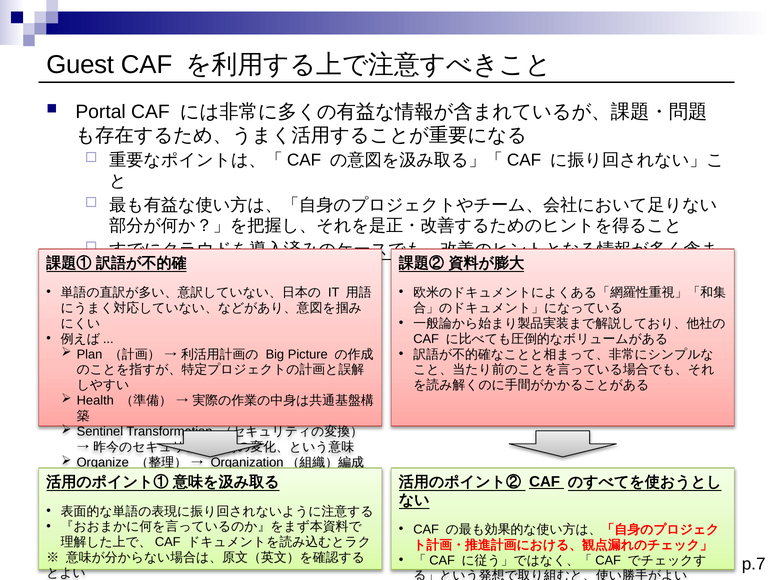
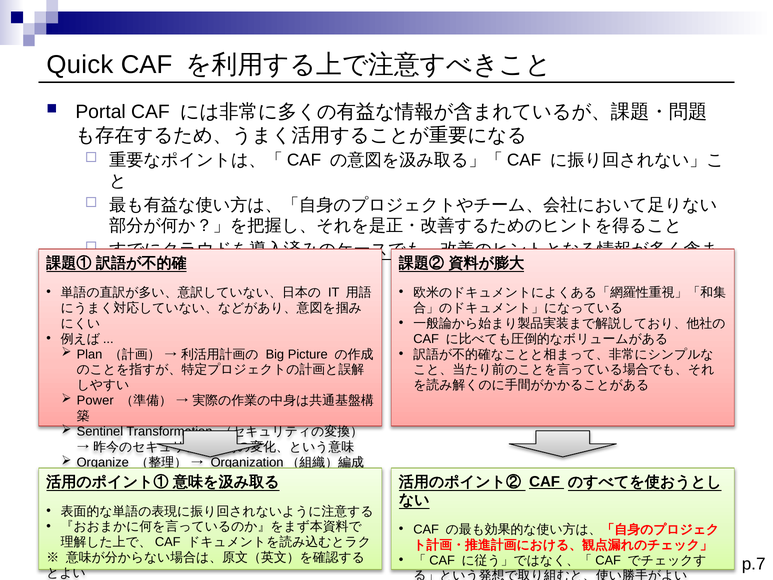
Guest: Guest -> Quick
Health: Health -> Power
